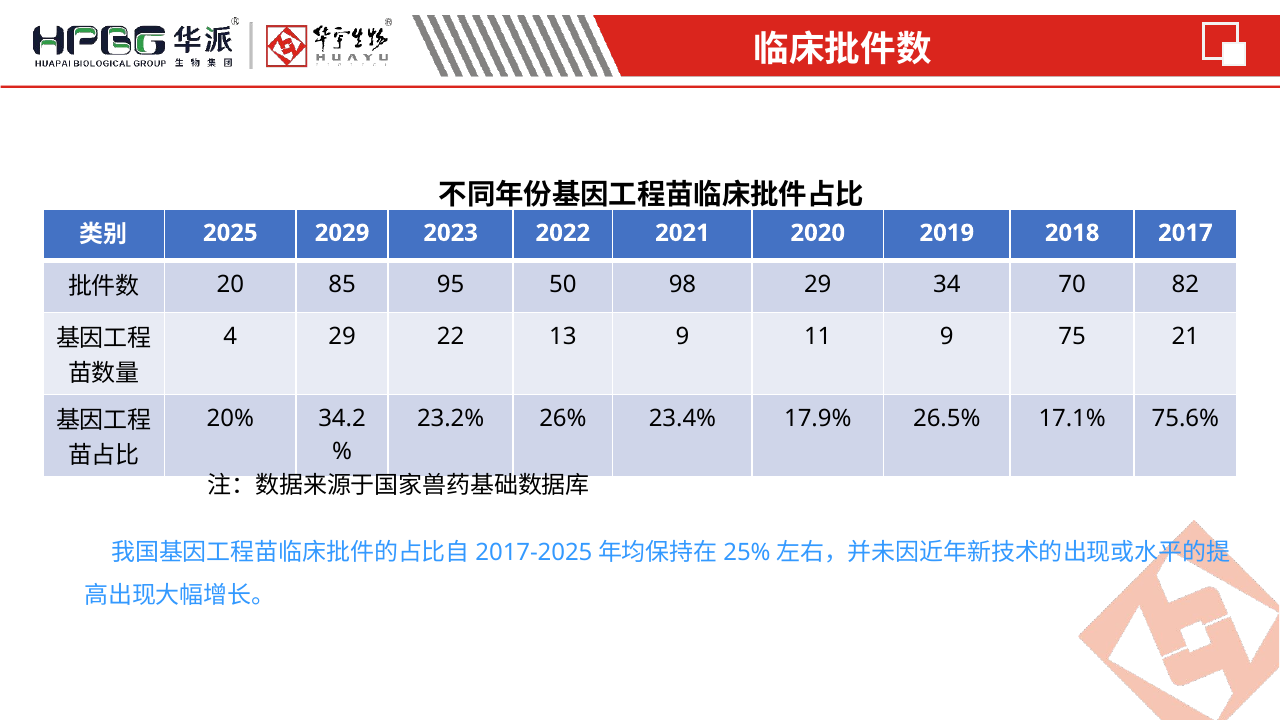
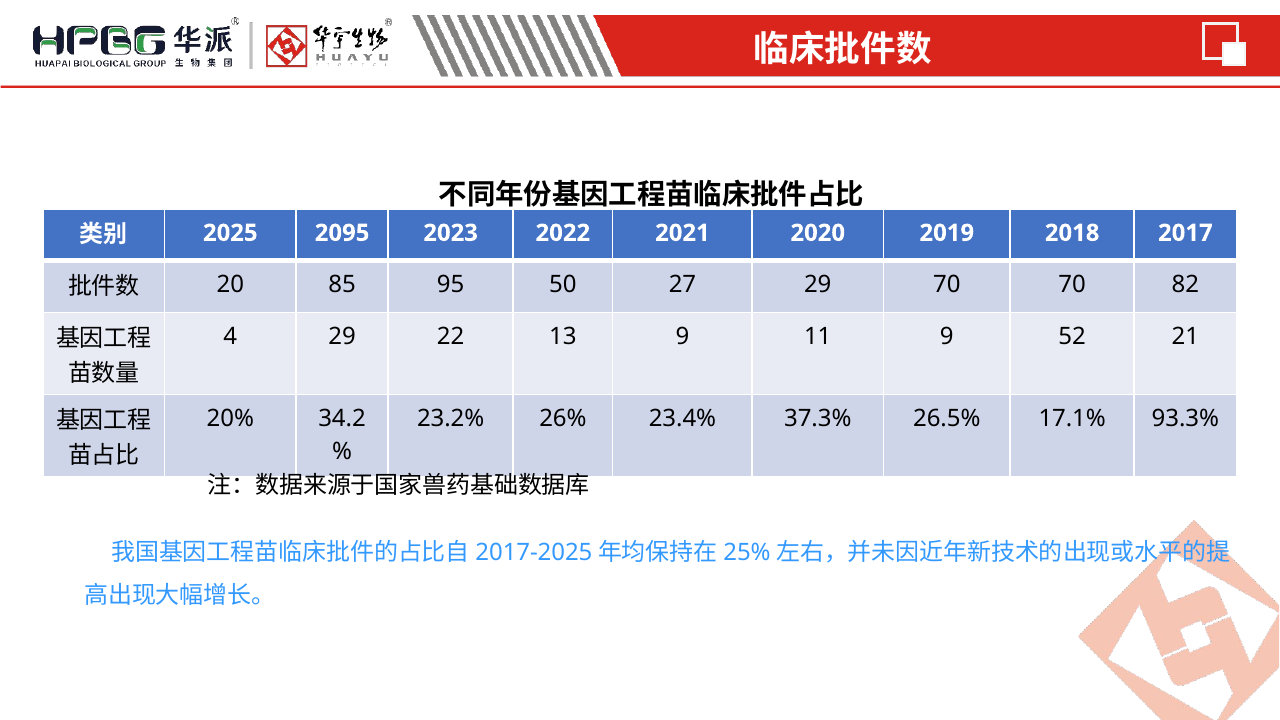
2029: 2029 -> 2095
98: 98 -> 27
29 34: 34 -> 70
75: 75 -> 52
17.9%: 17.9% -> 37.3%
75.6%: 75.6% -> 93.3%
